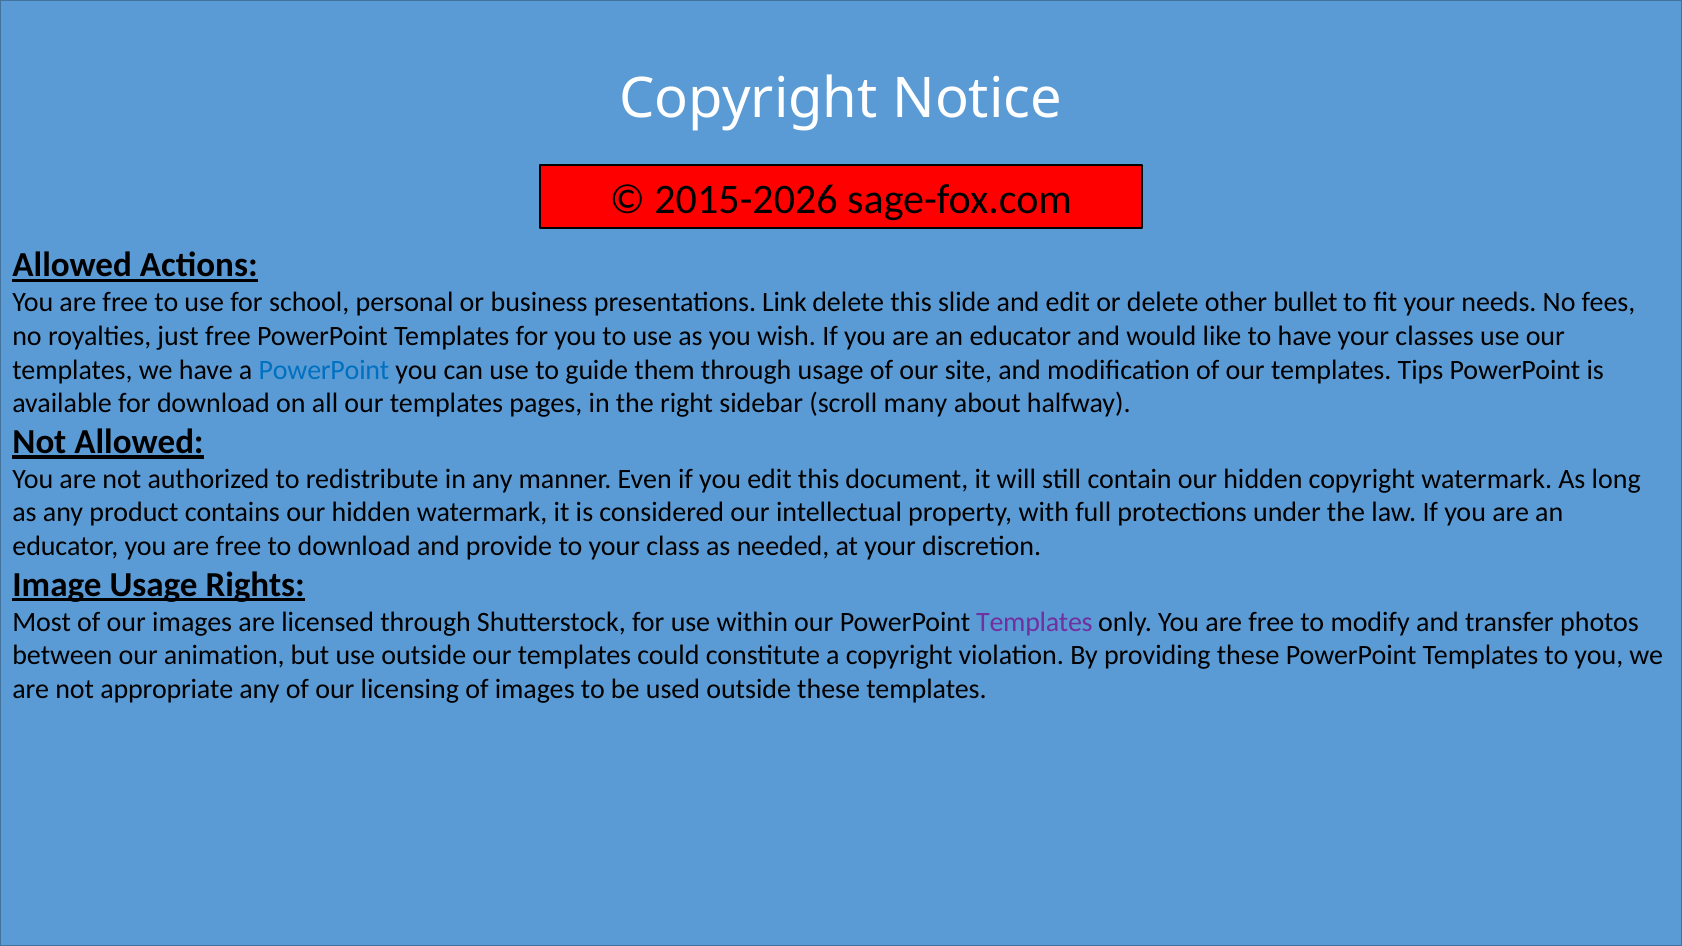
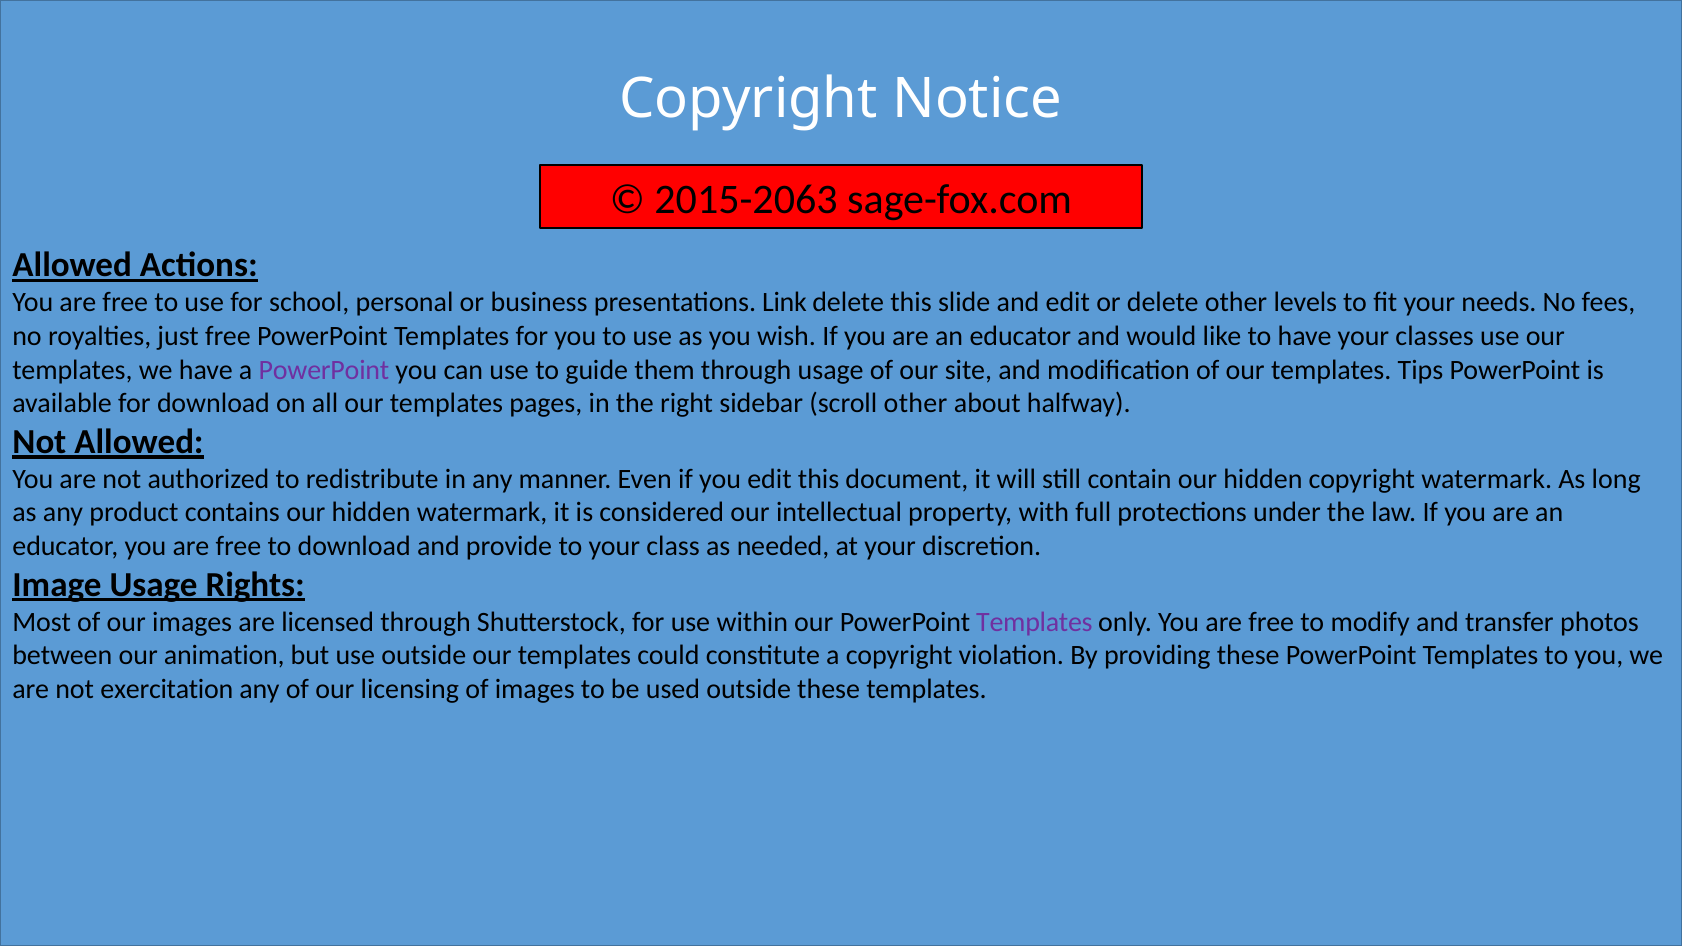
2015-2026: 2015-2026 -> 2015-2063
bullet: bullet -> levels
PowerPoint at (324, 370) colour: blue -> purple
scroll many: many -> other
appropriate: appropriate -> exercitation
